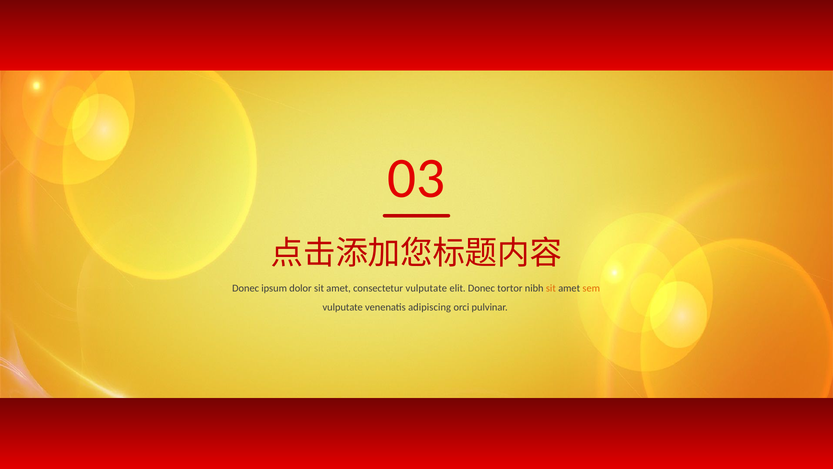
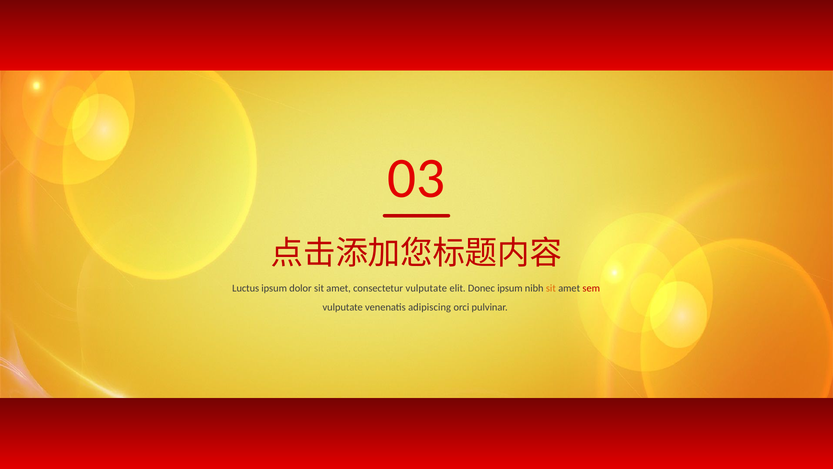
Donec at (246, 288): Donec -> Luctus
Donec tortor: tortor -> ipsum
sem colour: orange -> red
